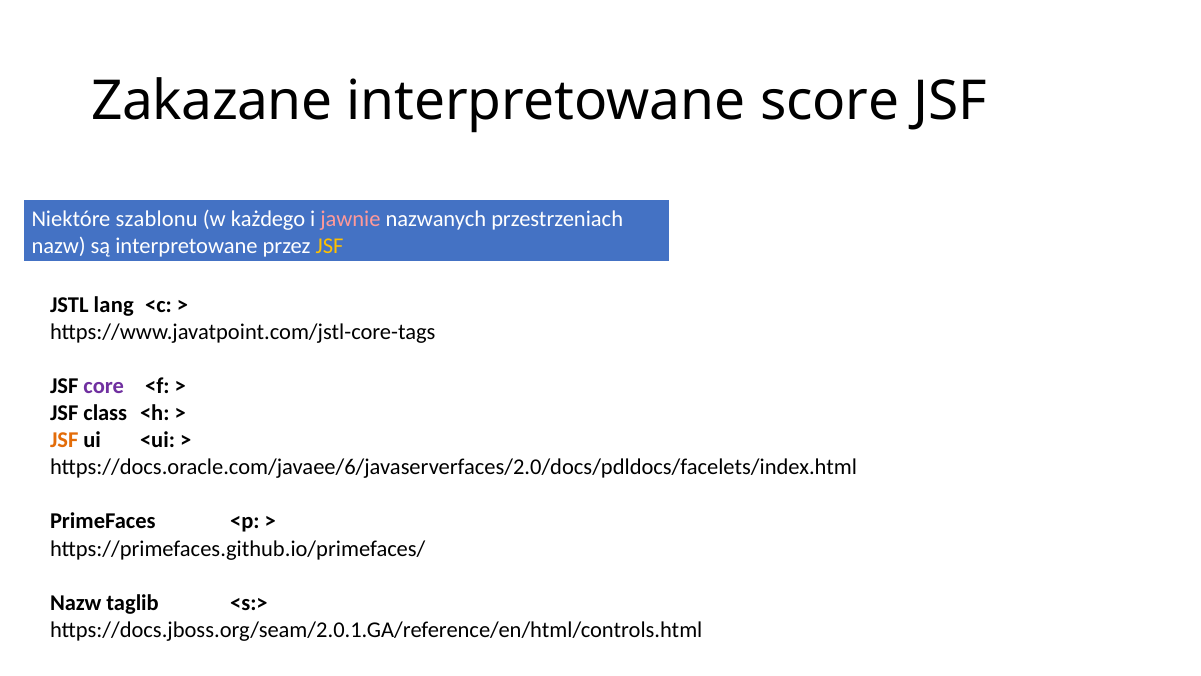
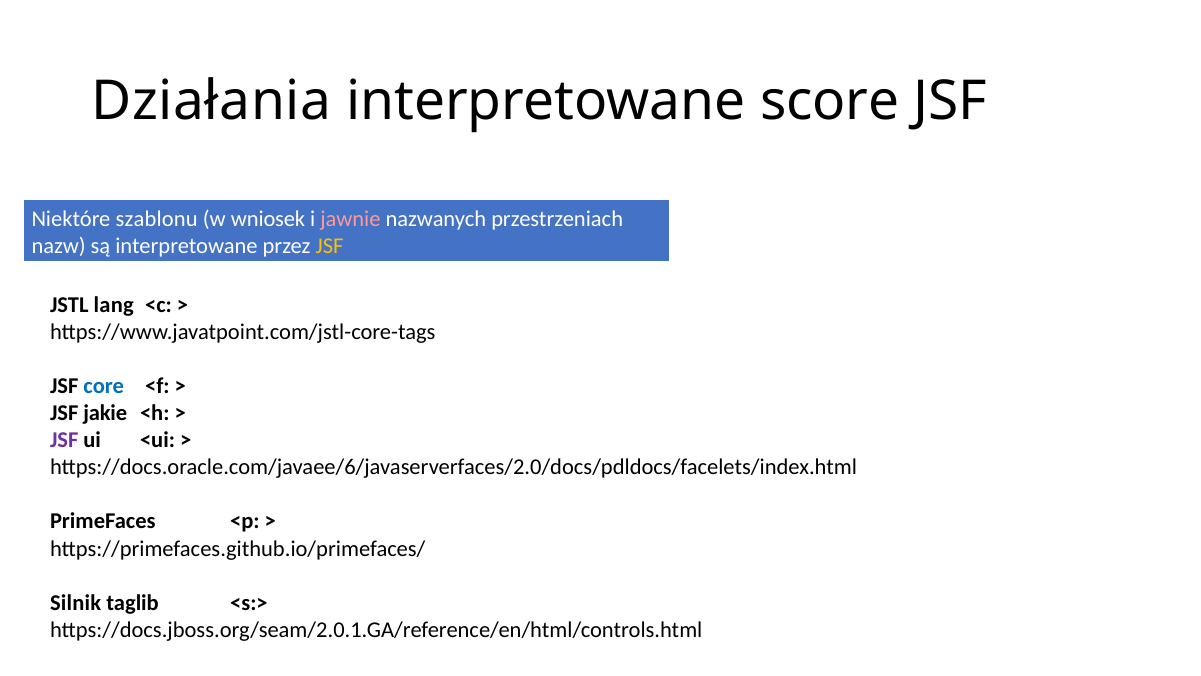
Zakazane: Zakazane -> Działania
każdego: każdego -> wniosek
core colour: purple -> blue
class: class -> jakie
JSF at (64, 440) colour: orange -> purple
Nazw at (76, 602): Nazw -> Silnik
